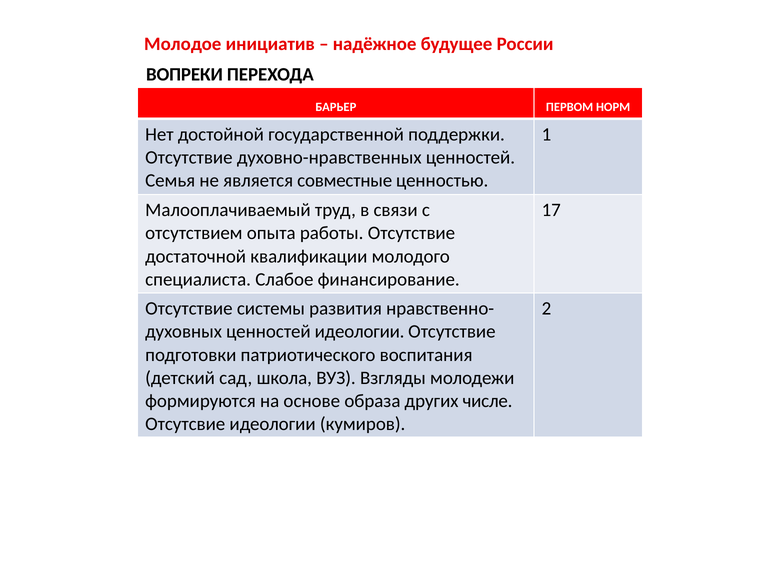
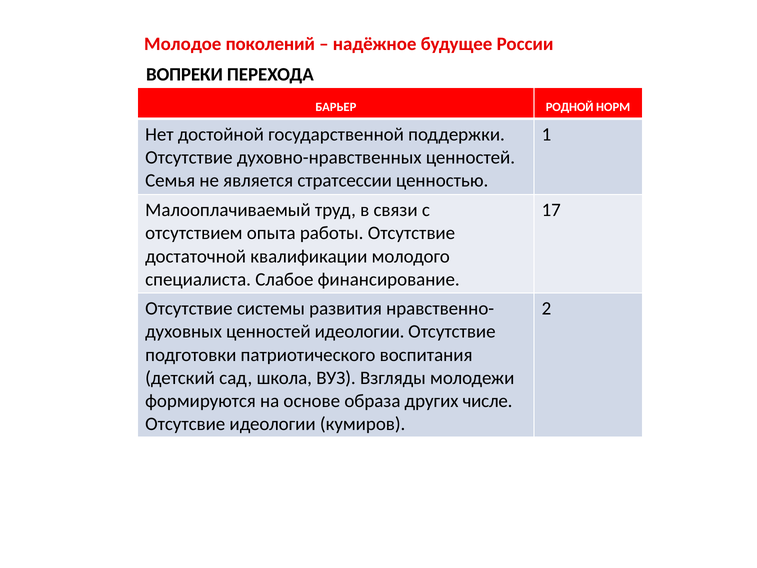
инициатив: инициатив -> поколений
ПЕРВОМ: ПЕРВОМ -> РОДНОЙ
совместные: совместные -> стратсессии
